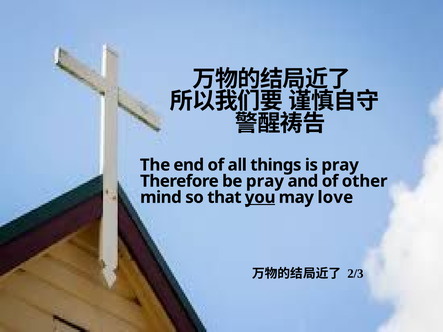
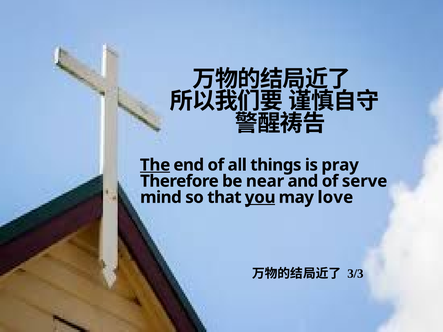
The underline: none -> present
be pray: pray -> near
other: other -> serve
2/3: 2/3 -> 3/3
